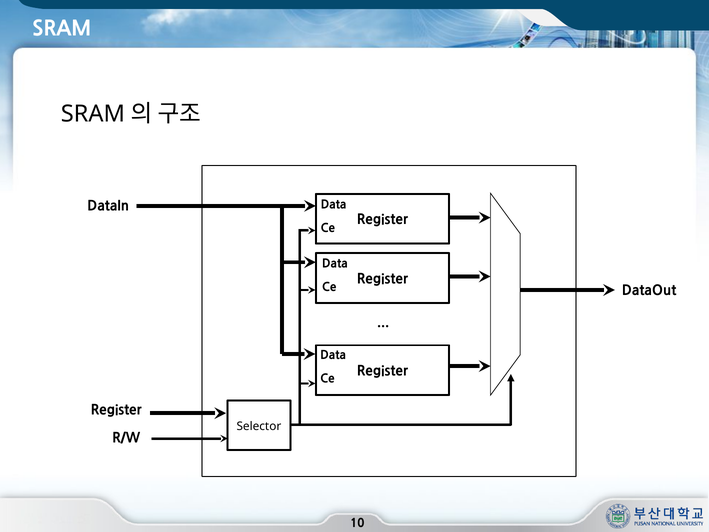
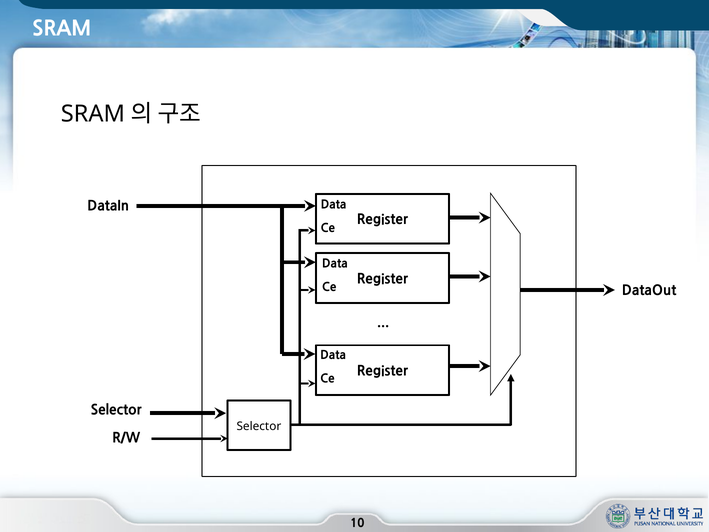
Register at (116, 410): Register -> Selector
